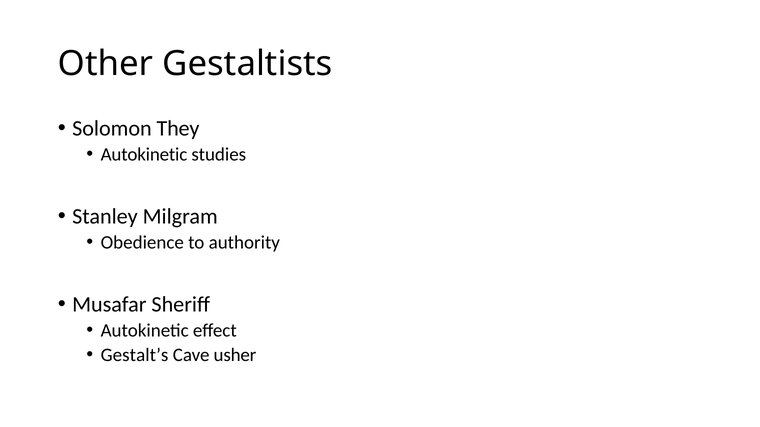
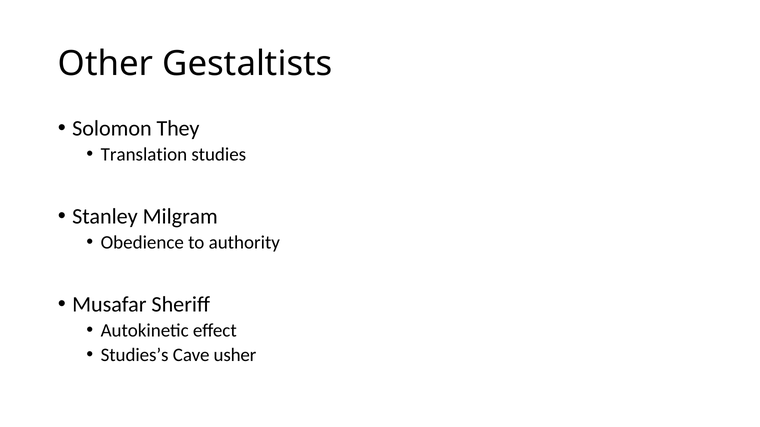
Autokinetic at (144, 155): Autokinetic -> Translation
Gestalt’s: Gestalt’s -> Studies’s
